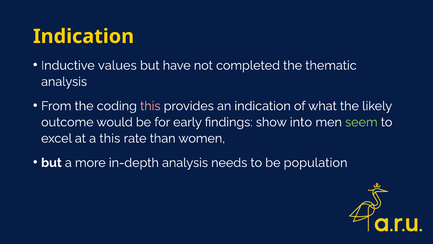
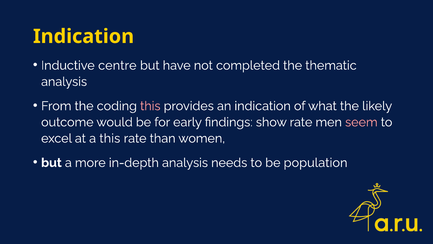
values: values -> centre
show into: into -> rate
seem colour: light green -> pink
